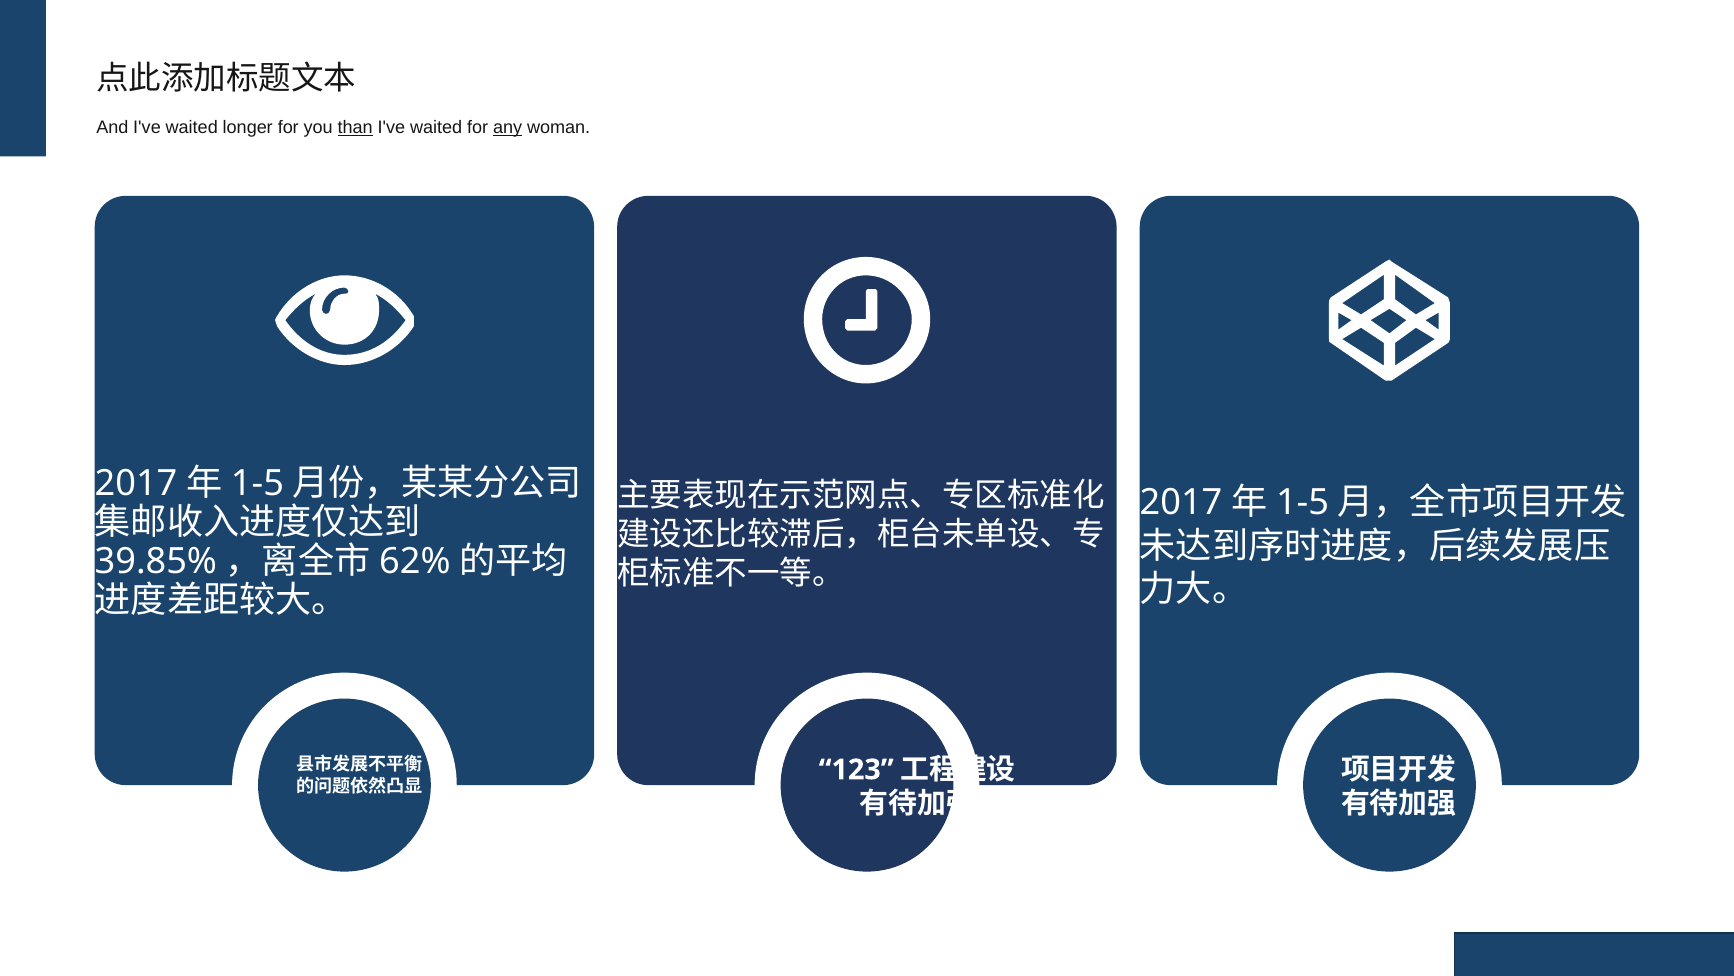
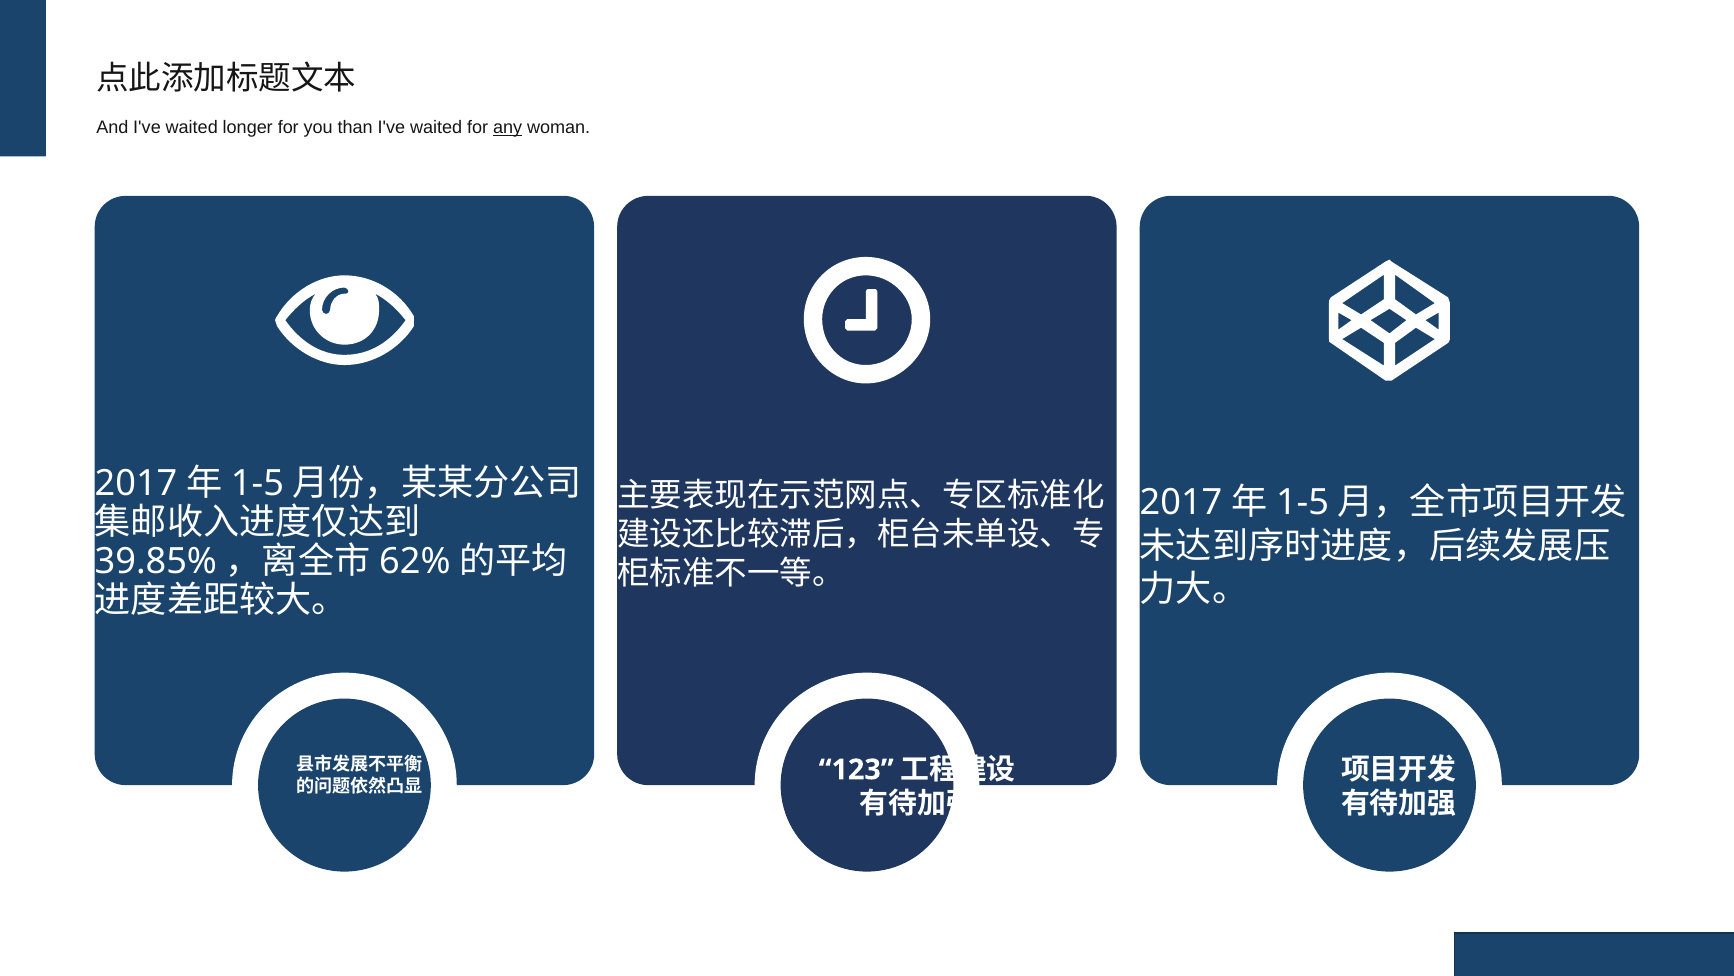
than underline: present -> none
